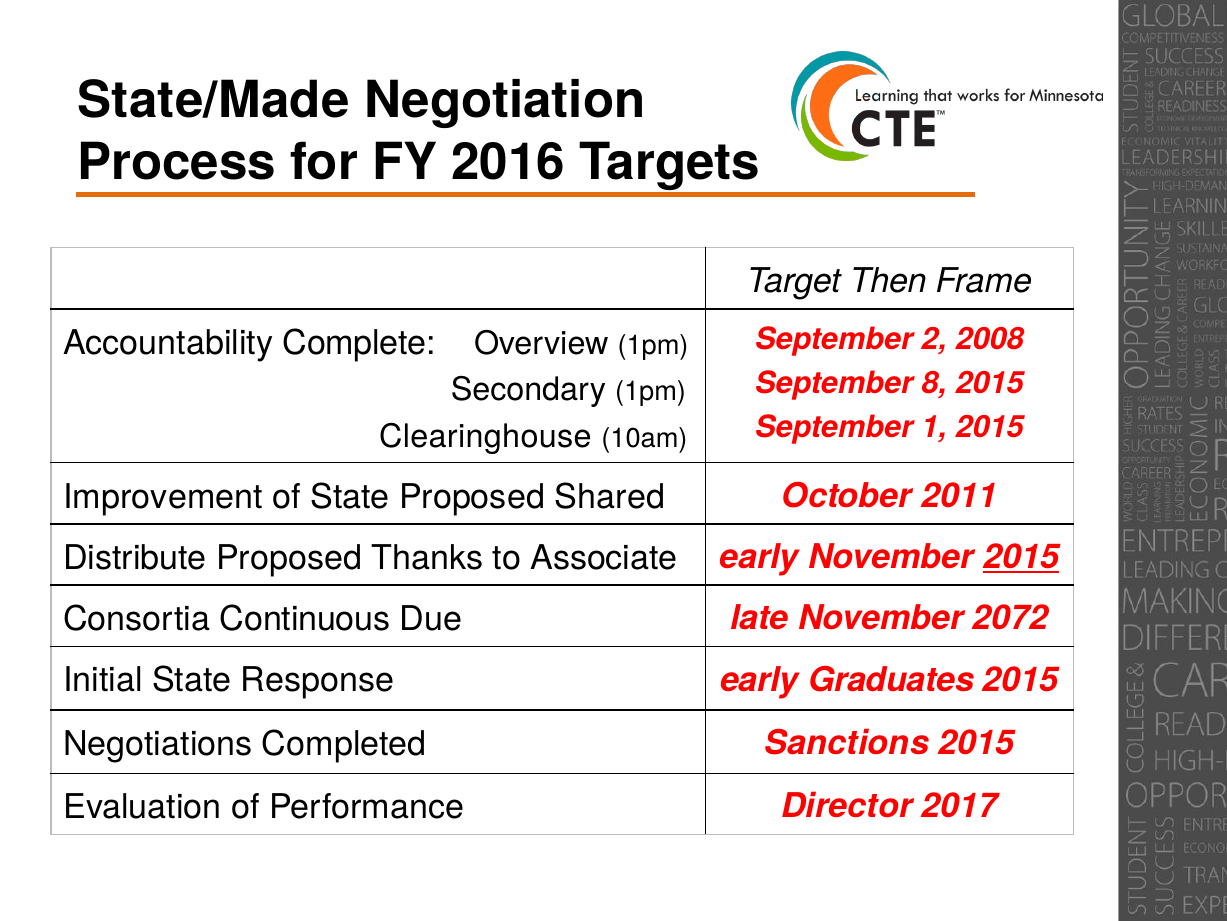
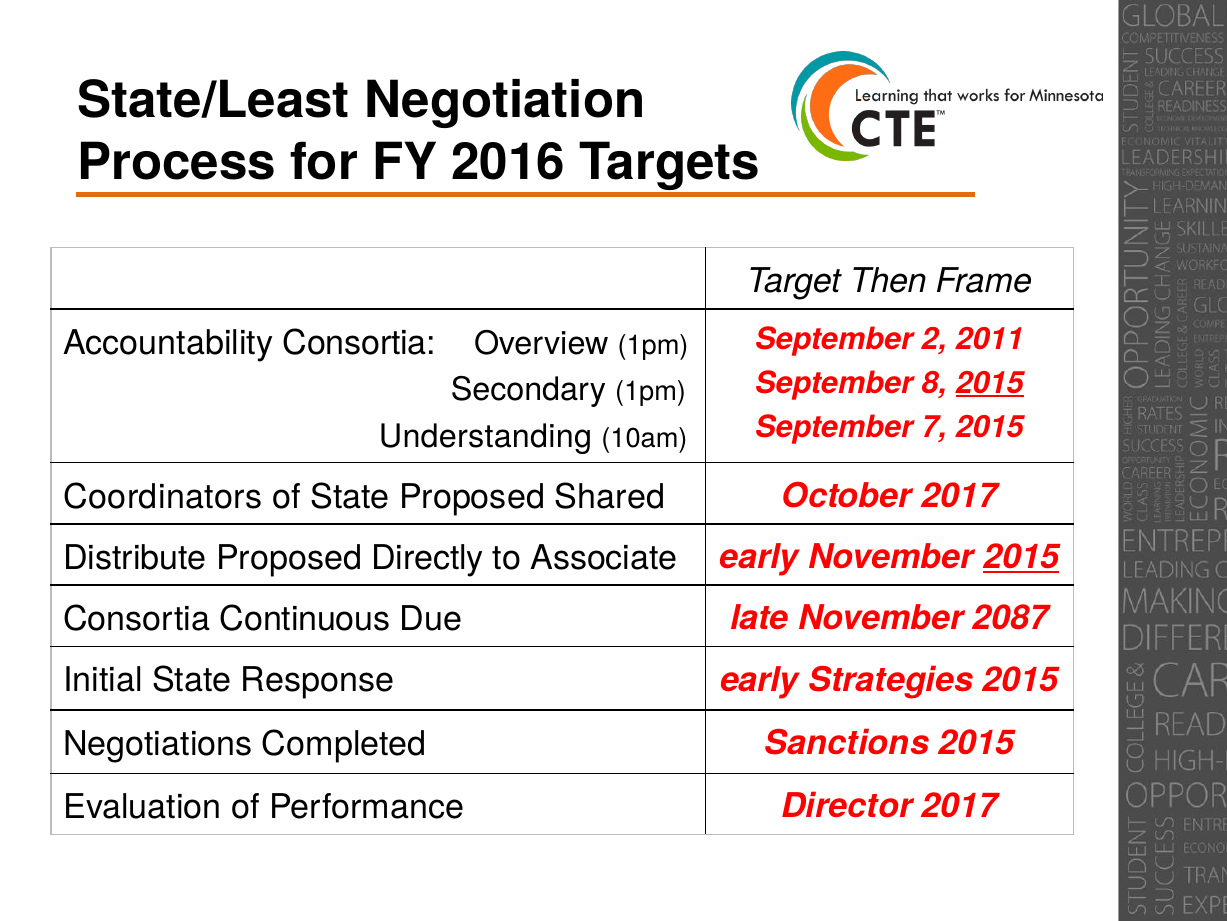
State/Made: State/Made -> State/Least
2008: 2008 -> 2011
Accountability Complete: Complete -> Consortia
2015 at (990, 383) underline: none -> present
1: 1 -> 7
Clearinghouse: Clearinghouse -> Understanding
Improvement: Improvement -> Coordinators
October 2011: 2011 -> 2017
Thanks: Thanks -> Directly
2072: 2072 -> 2087
Graduates: Graduates -> Strategies
